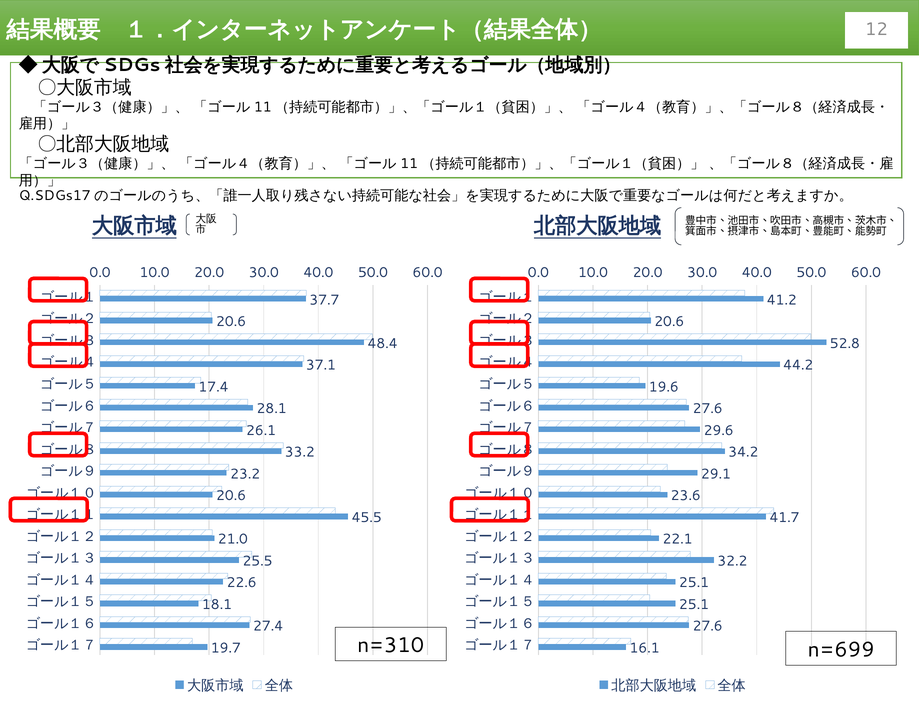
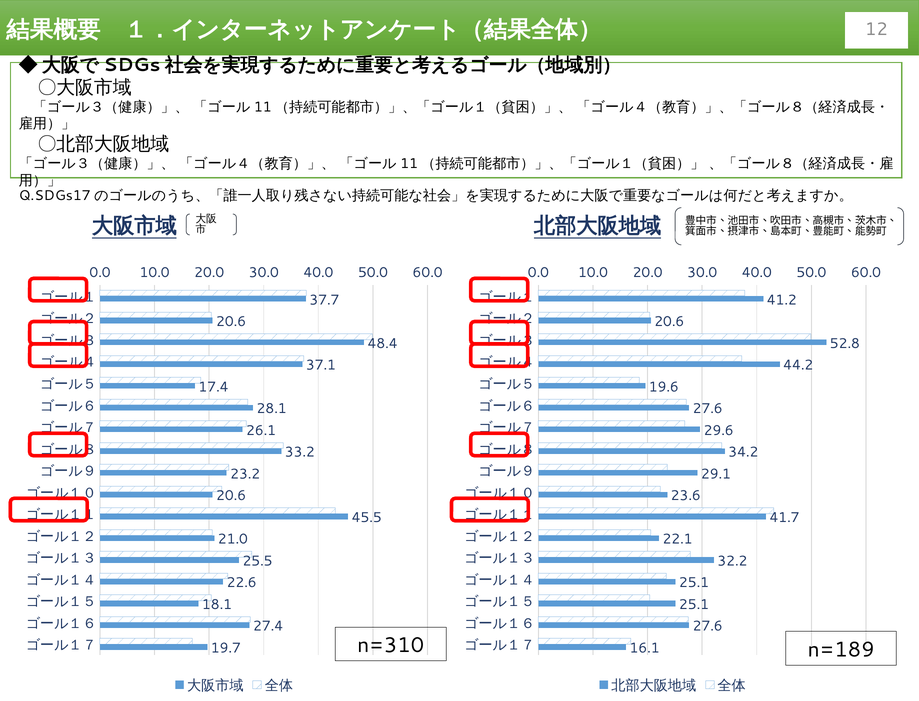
n=699: n=699 -> n=189
